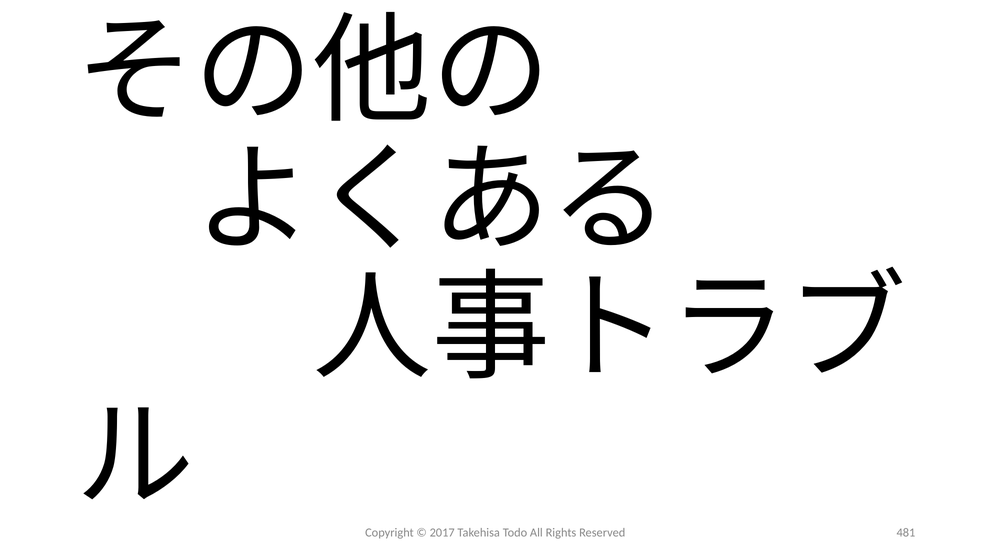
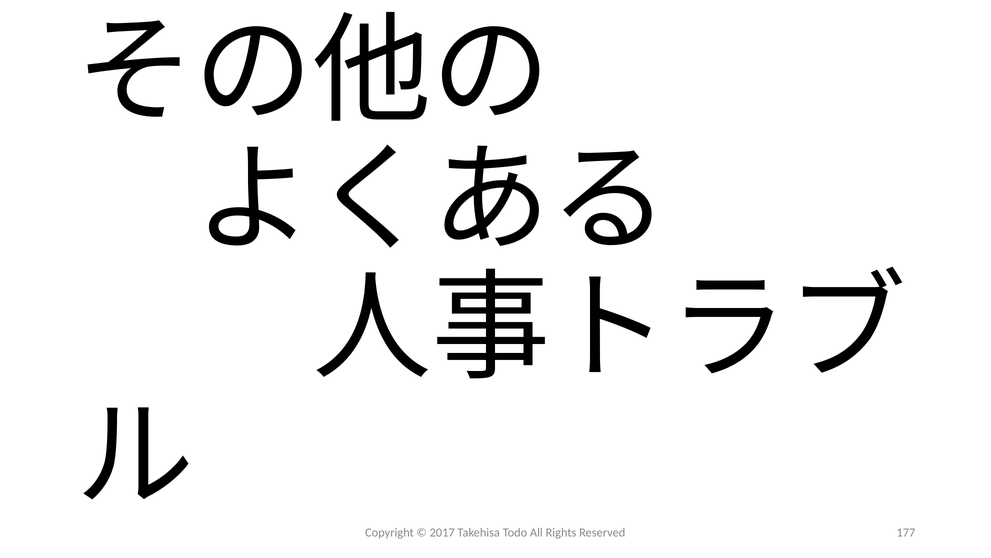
481: 481 -> 177
